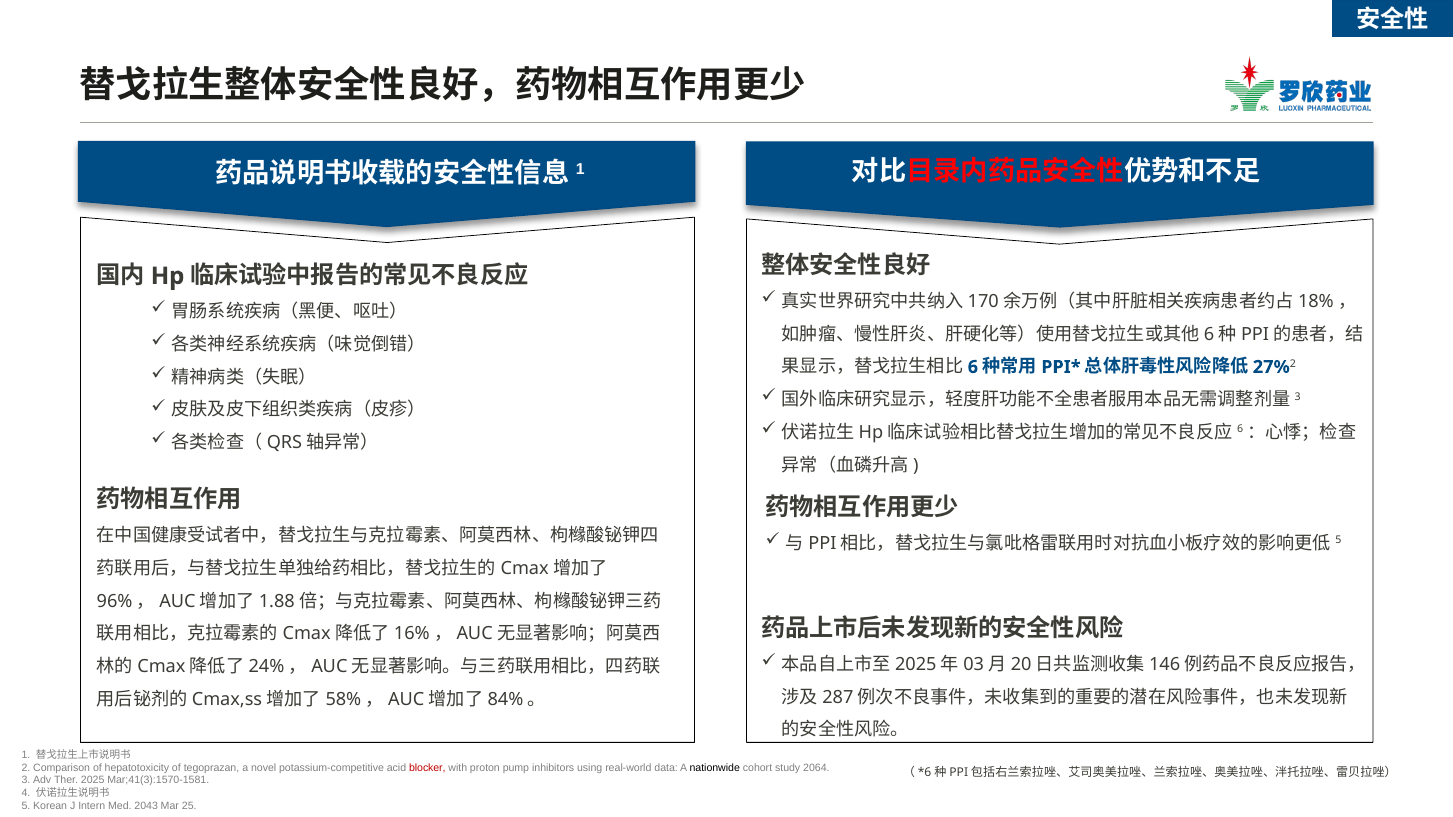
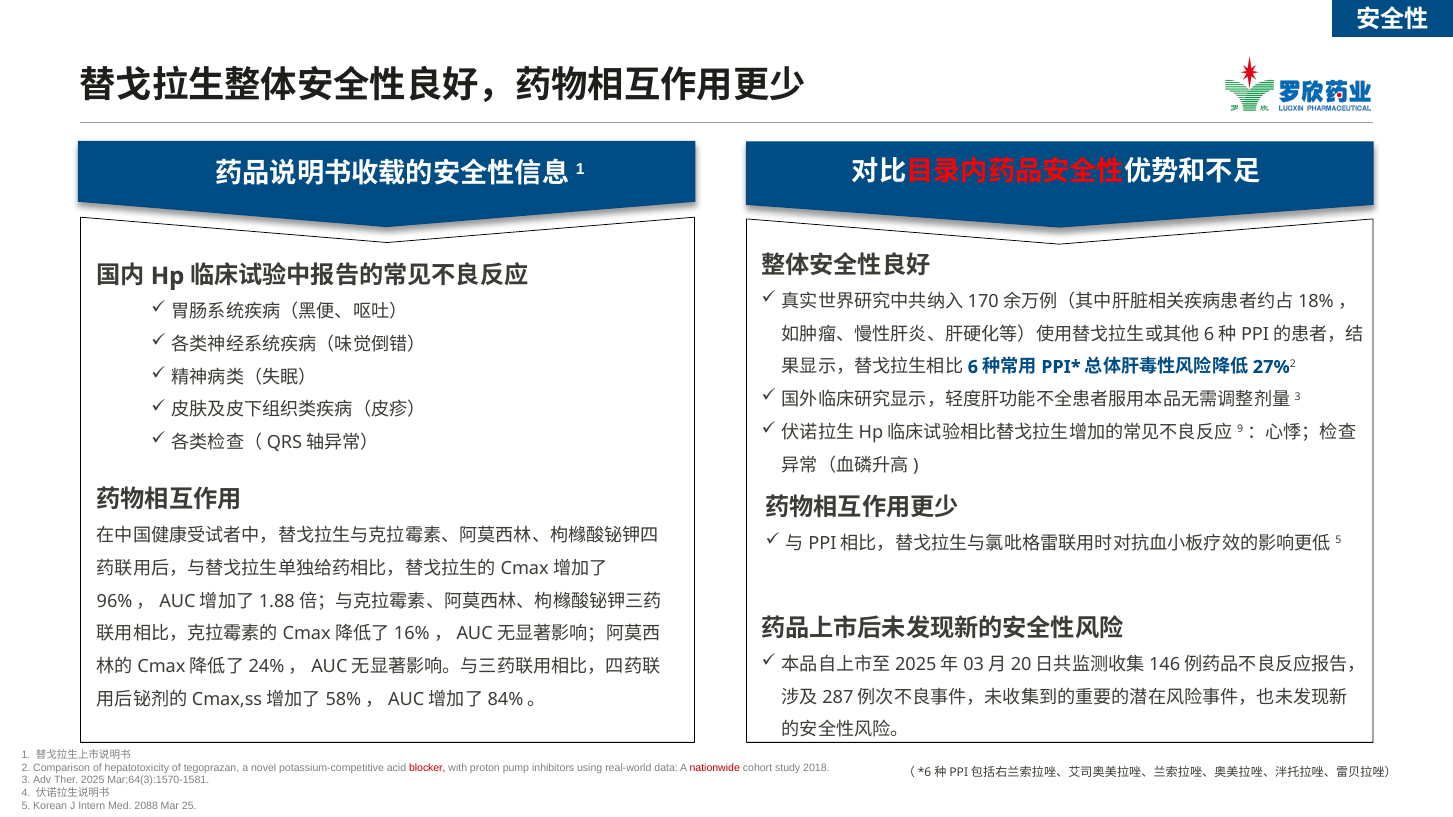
6 at (1240, 430): 6 -> 9
nationwide colour: black -> red
2064: 2064 -> 2018
Mar;41(3):1570-1581: Mar;41(3):1570-1581 -> Mar;64(3):1570-1581
2043: 2043 -> 2088
